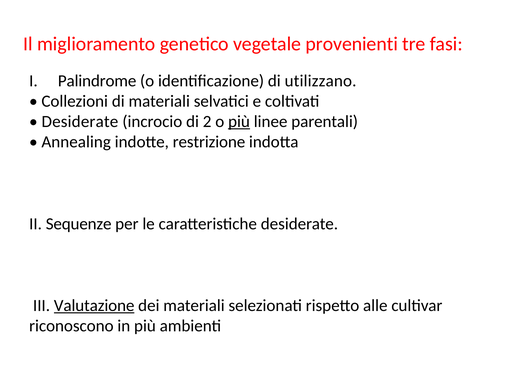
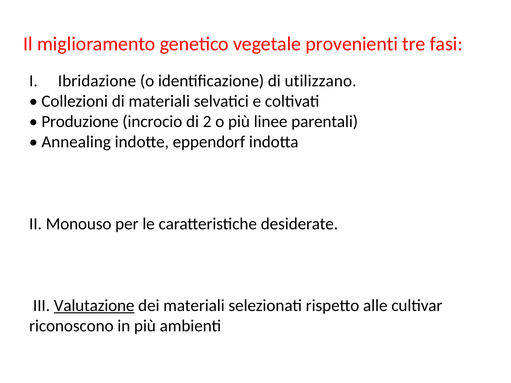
Palindrome: Palindrome -> Ibridazione
Desiderate at (80, 122): Desiderate -> Produzione
più at (239, 122) underline: present -> none
restrizione: restrizione -> eppendorf
Sequenze: Sequenze -> Monouso
